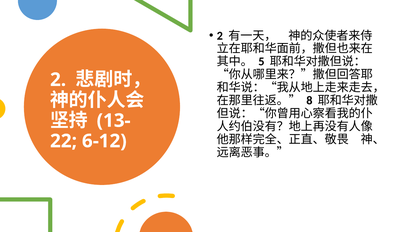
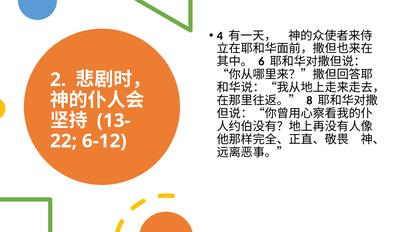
2 at (220, 36): 2 -> 4
5: 5 -> 6
